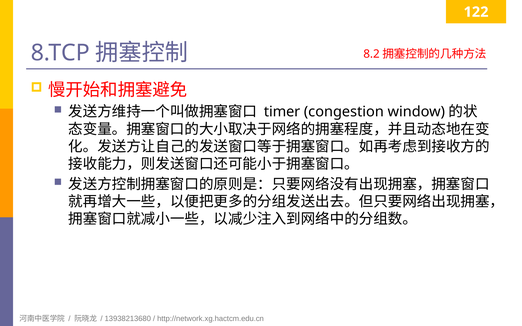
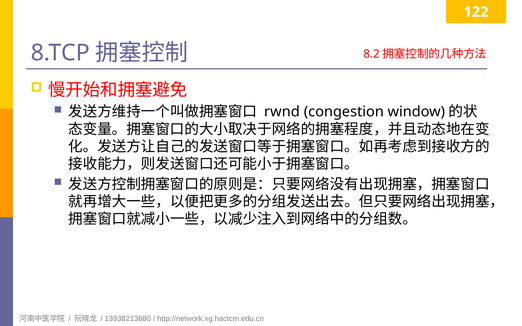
timer: timer -> rwnd
